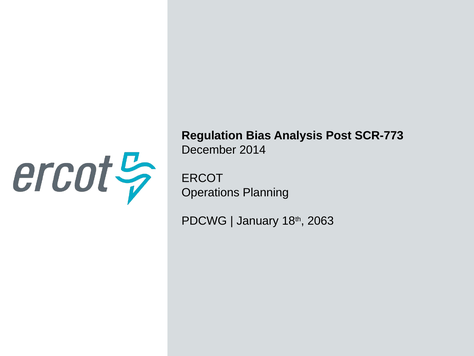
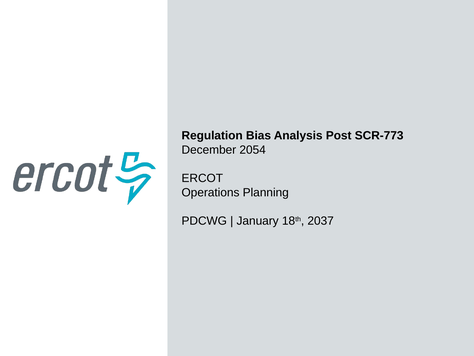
2014: 2014 -> 2054
2063: 2063 -> 2037
